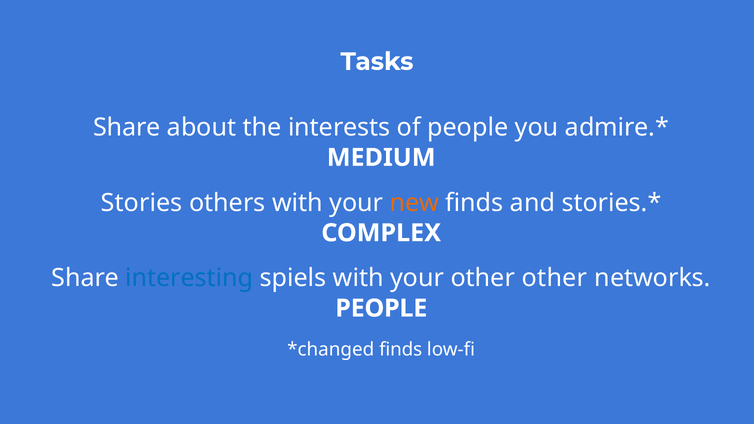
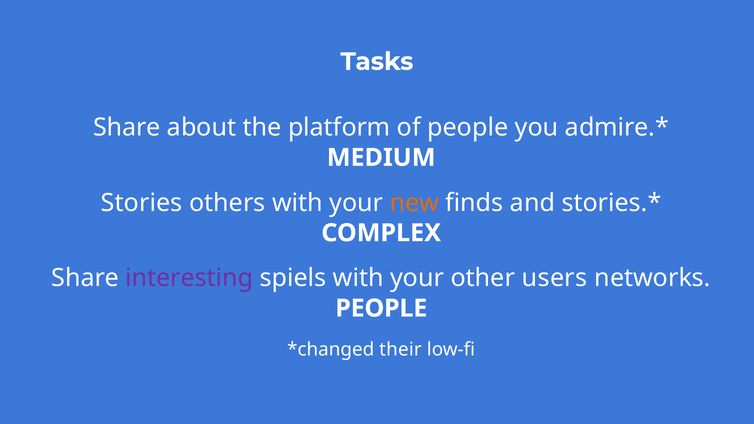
interests: interests -> platform
interesting colour: blue -> purple
other other: other -> users
finds at (401, 349): finds -> their
